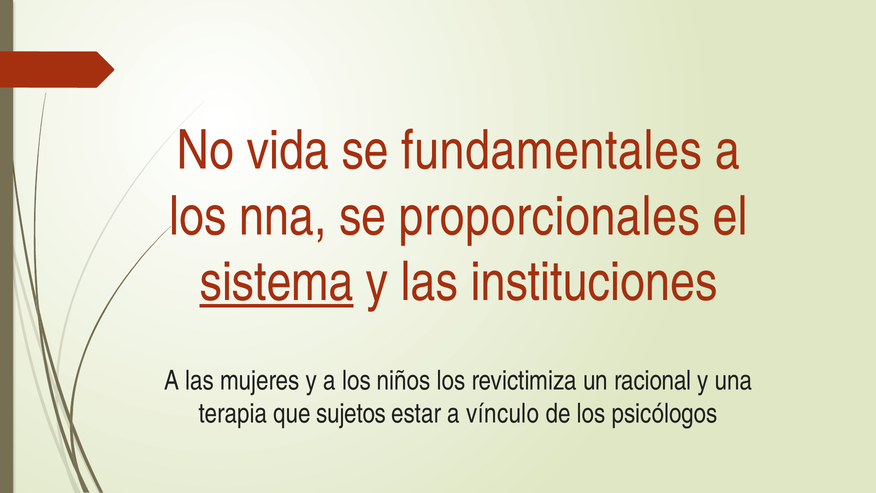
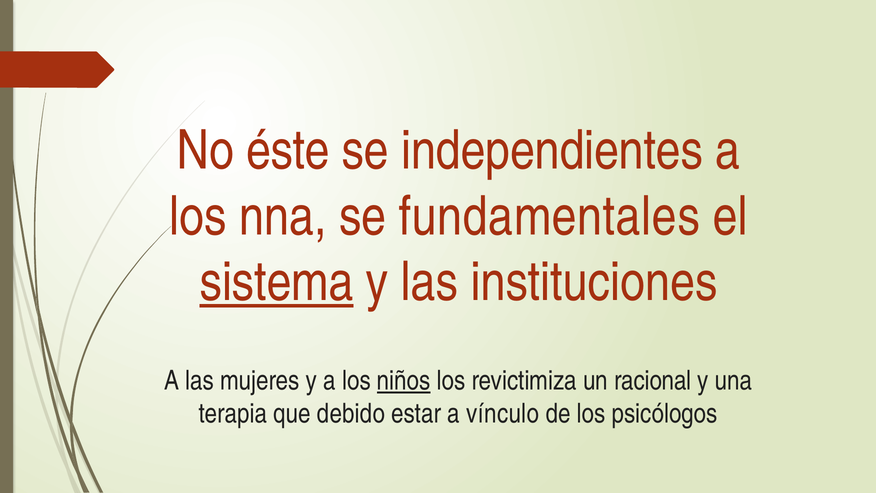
vida: vida -> éste
fundamentales: fundamentales -> independientes
proporcionales: proporcionales -> fundamentales
niños underline: none -> present
sujetos: sujetos -> debido
